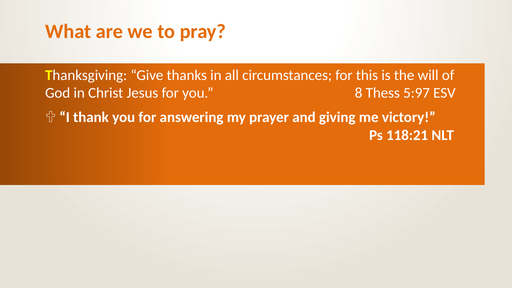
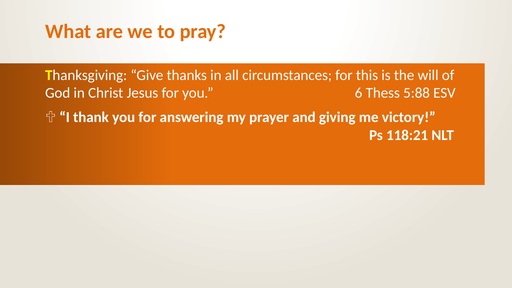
8: 8 -> 6
5:97: 5:97 -> 5:88
